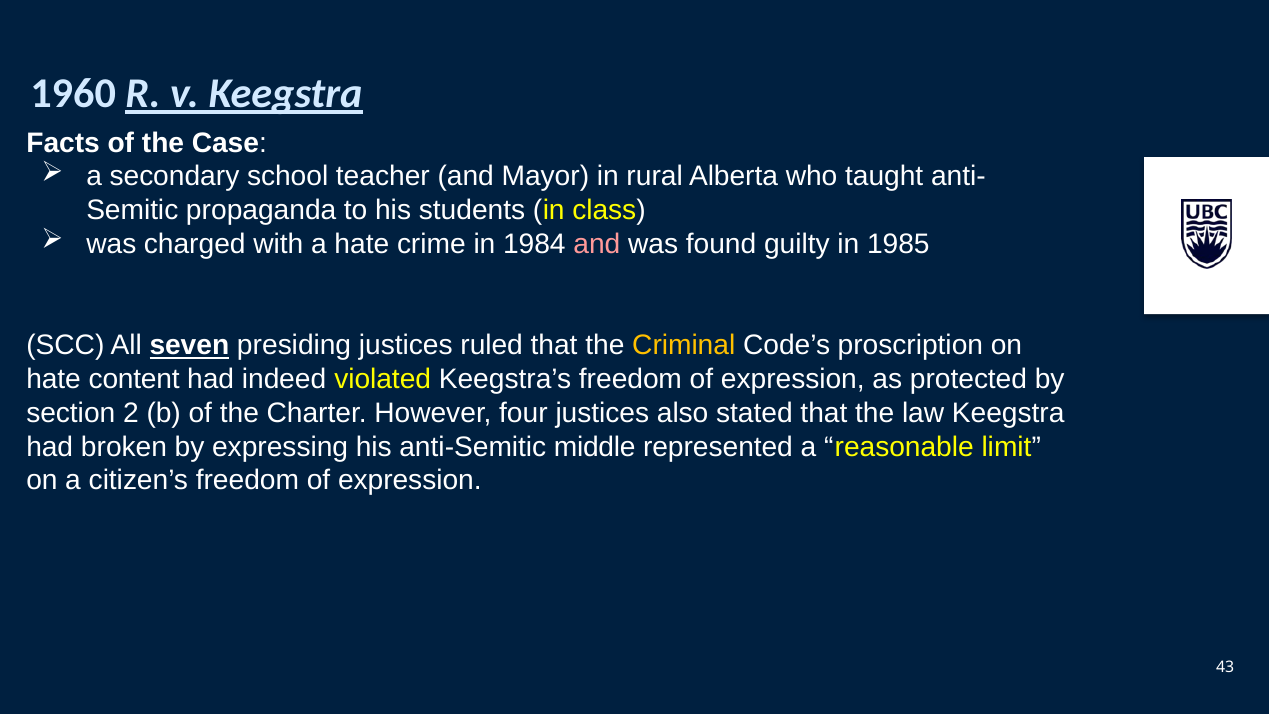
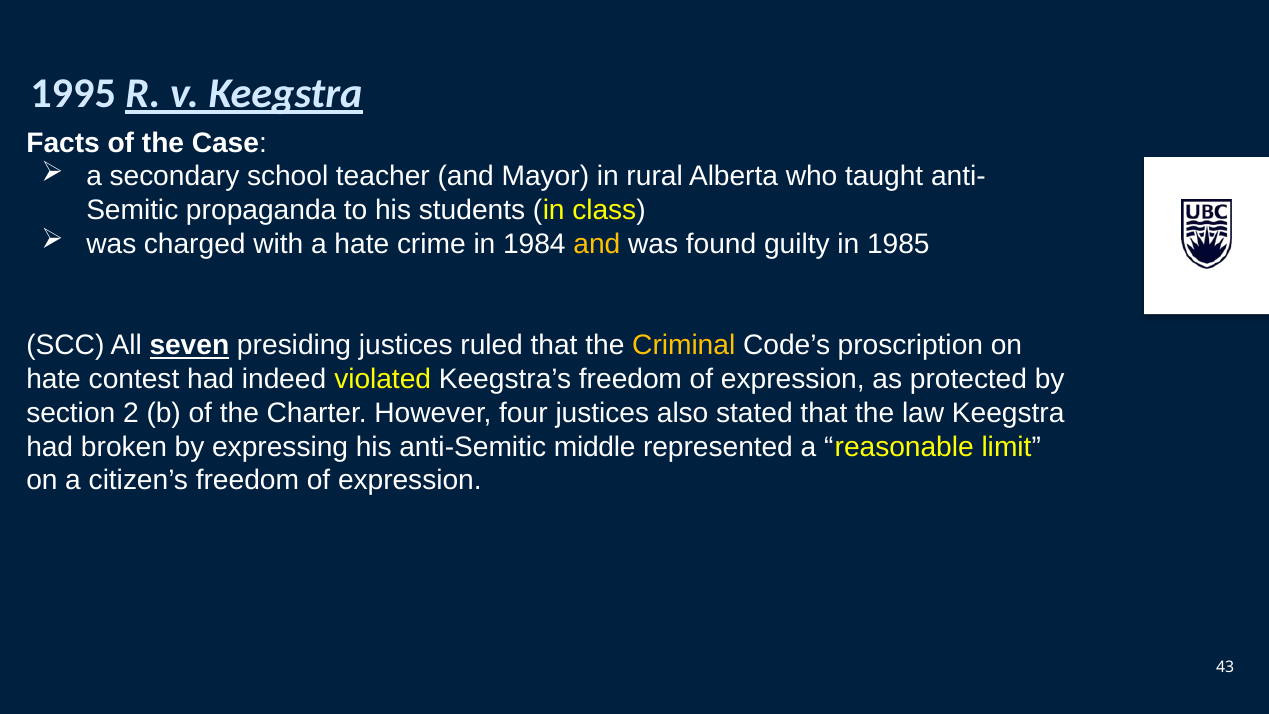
1960: 1960 -> 1995
and at (597, 244) colour: pink -> yellow
content: content -> contest
